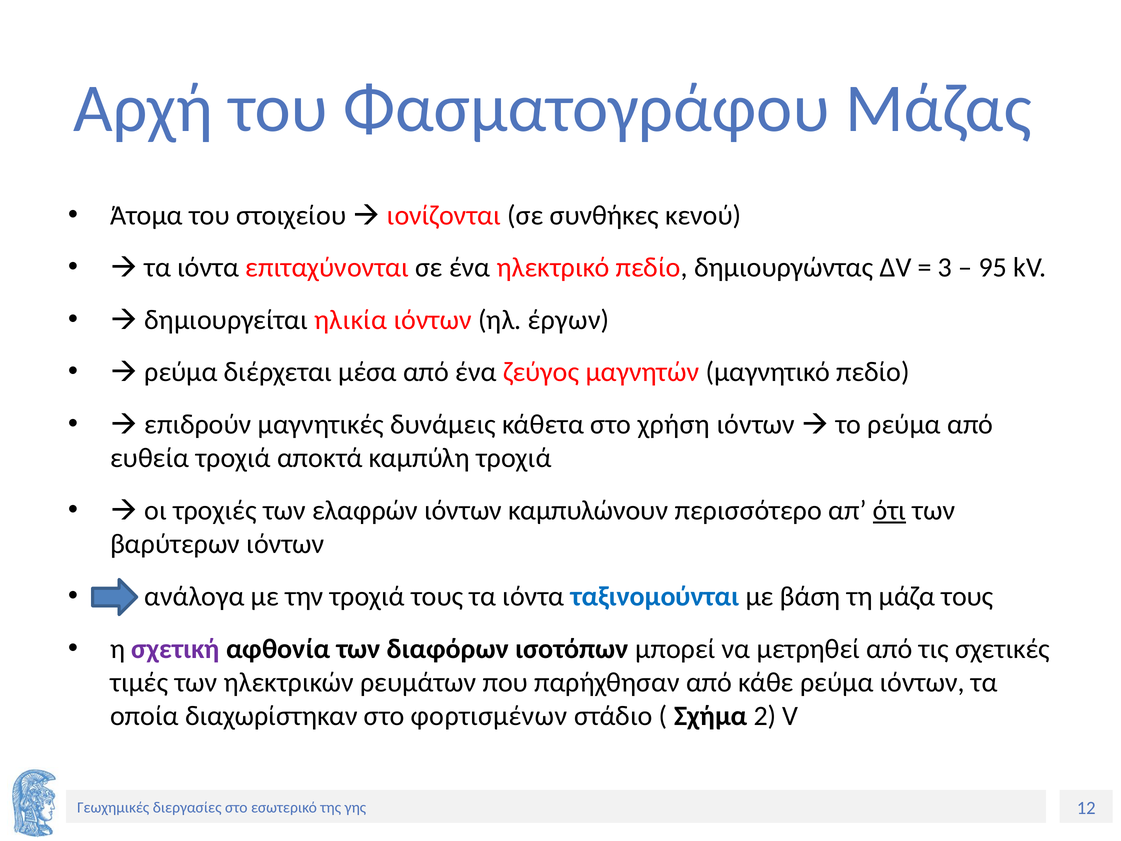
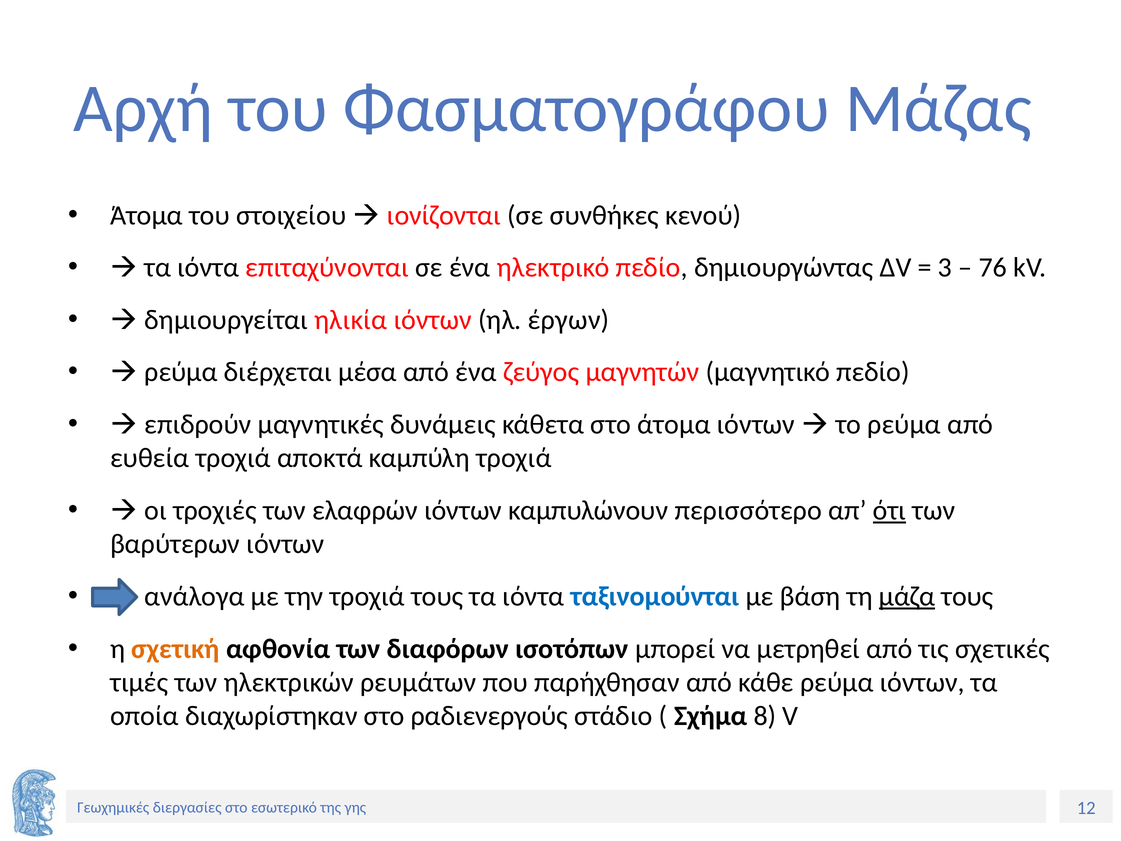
95: 95 -> 76
στο χρήση: χρήση -> άτομα
μάζα underline: none -> present
σχετική colour: purple -> orange
φορτισμένων: φορτισμένων -> ραδιενεργούς
2: 2 -> 8
